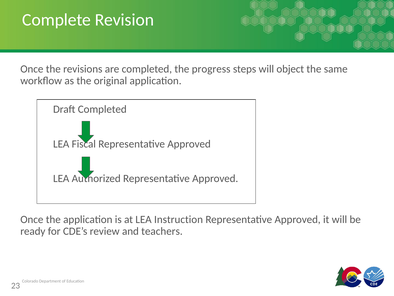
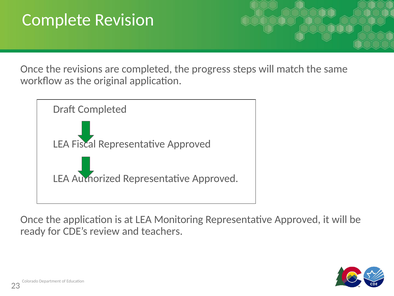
object: object -> match
Instruction: Instruction -> Monitoring
